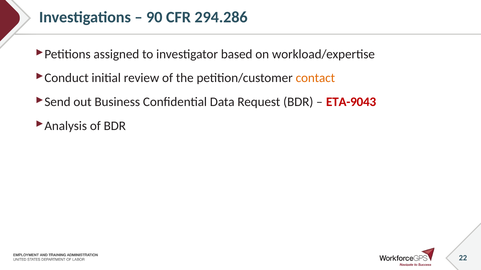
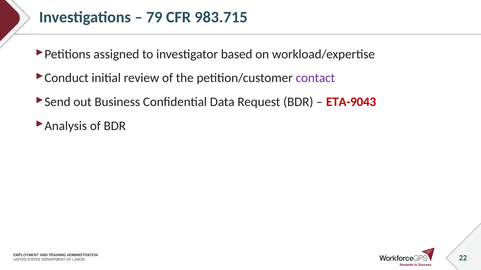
90: 90 -> 79
294.286: 294.286 -> 983.715
contact colour: orange -> purple
